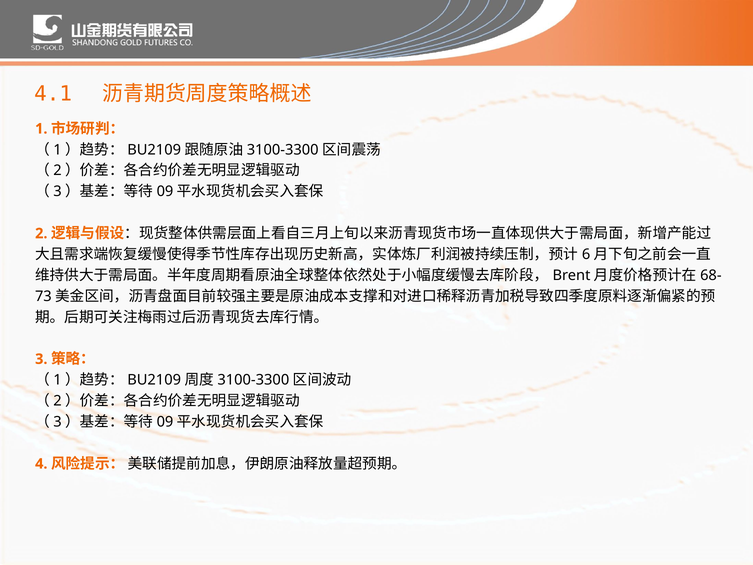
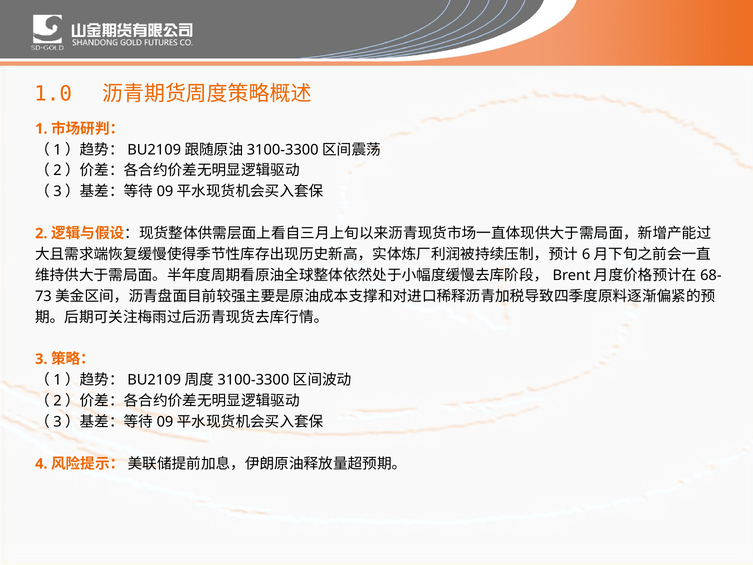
4.1: 4.1 -> 1.0
